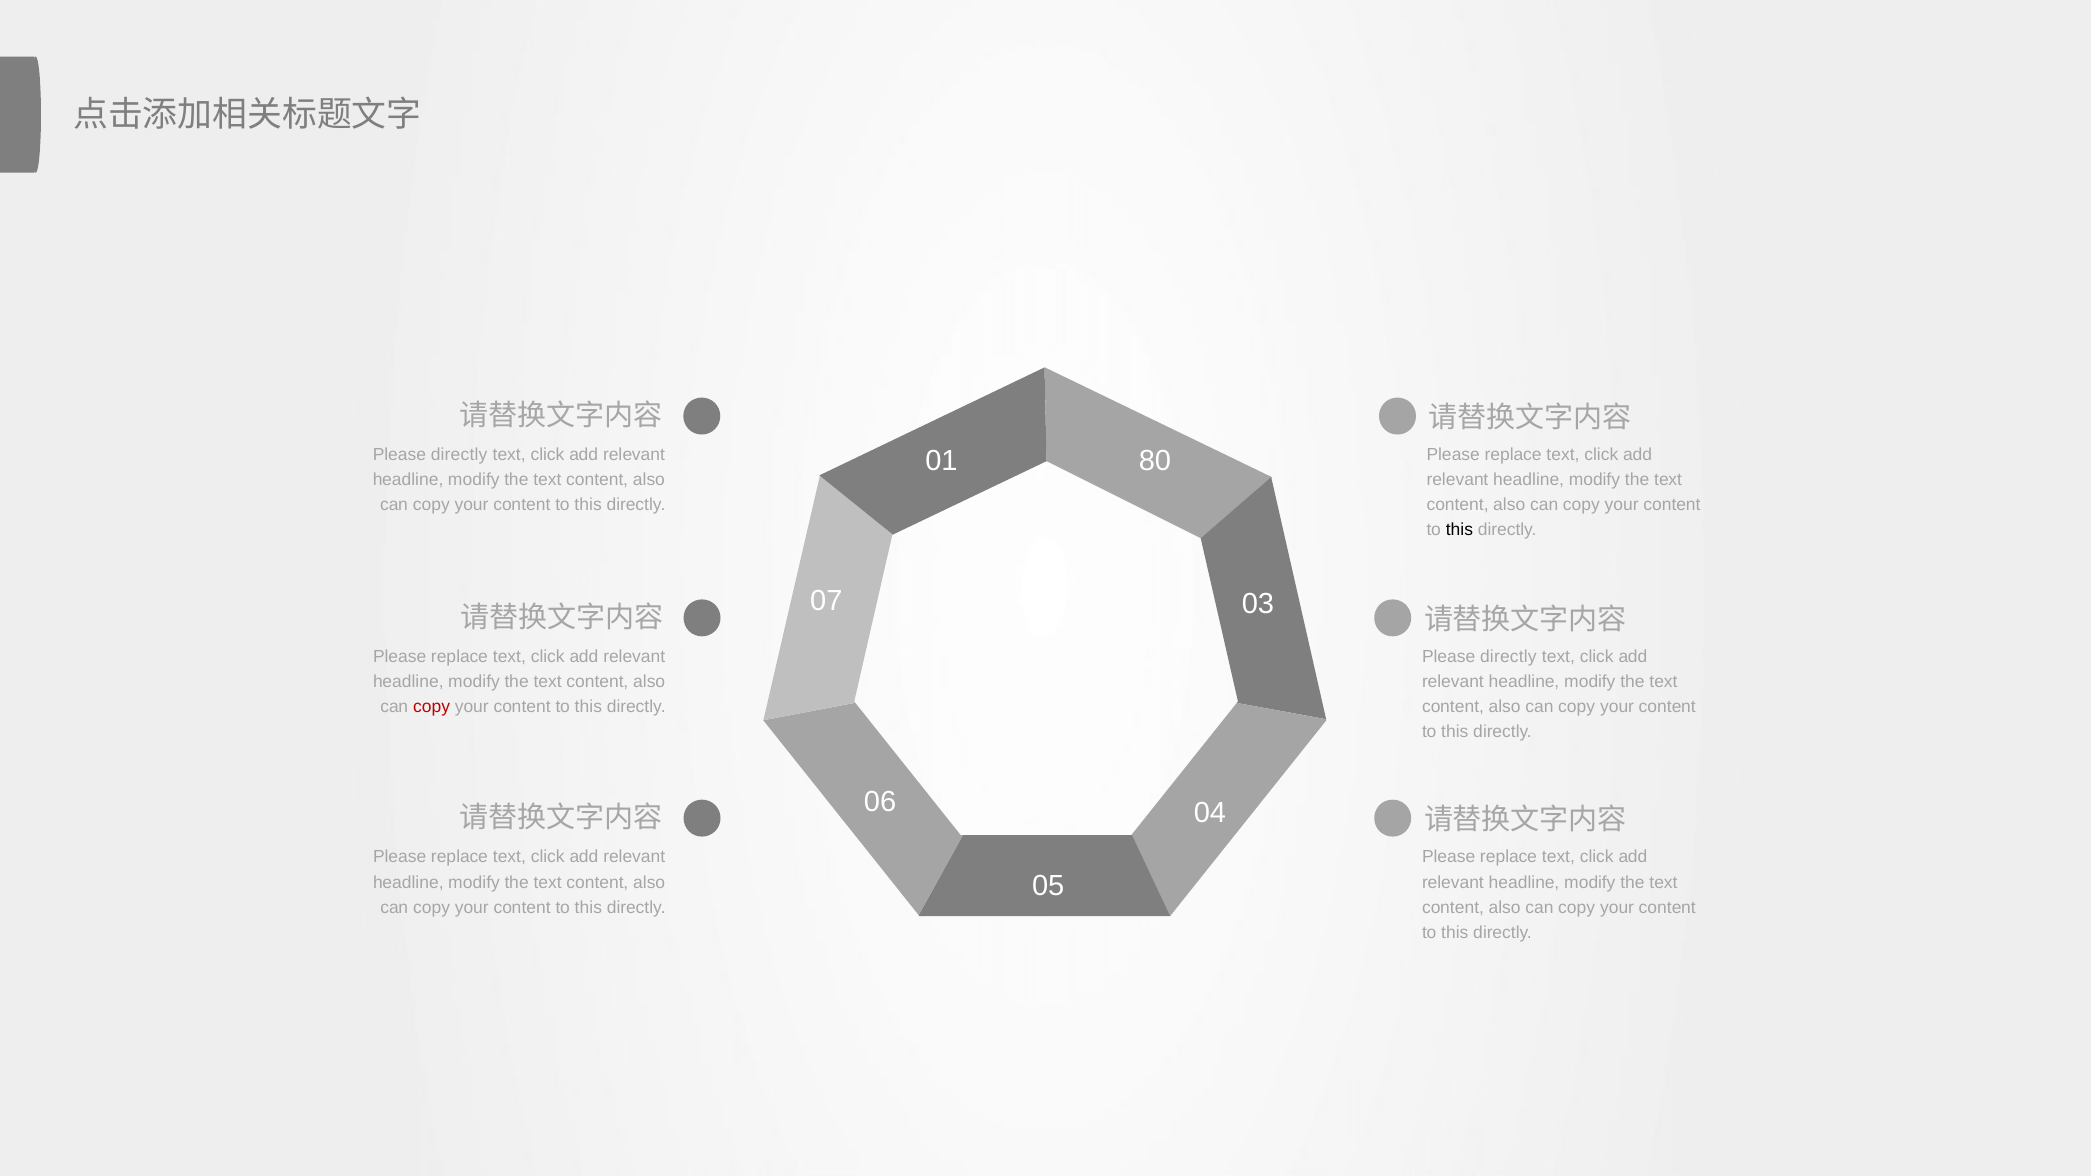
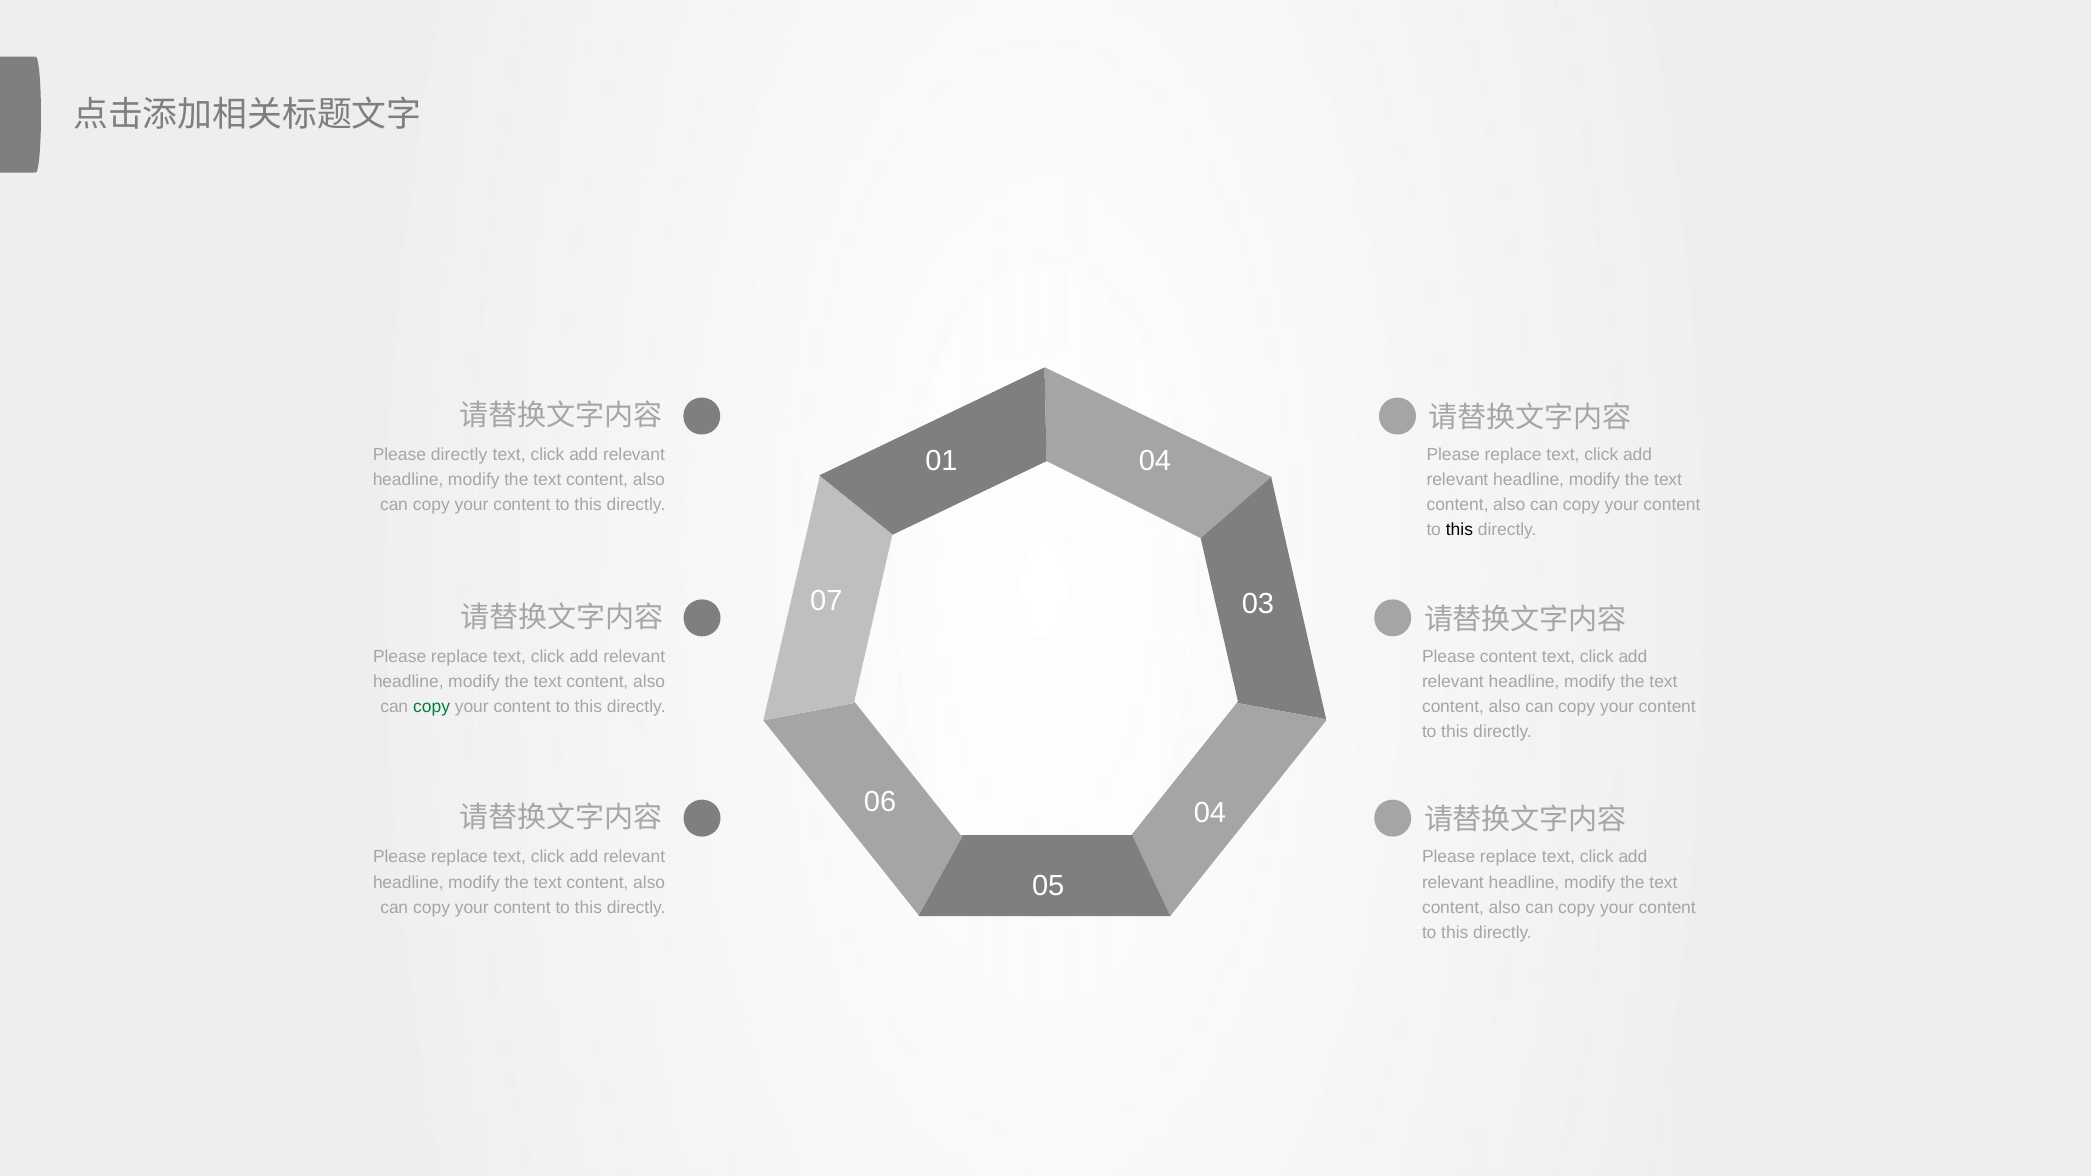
01 80: 80 -> 04
directly at (1508, 657): directly -> content
copy at (432, 707) colour: red -> green
